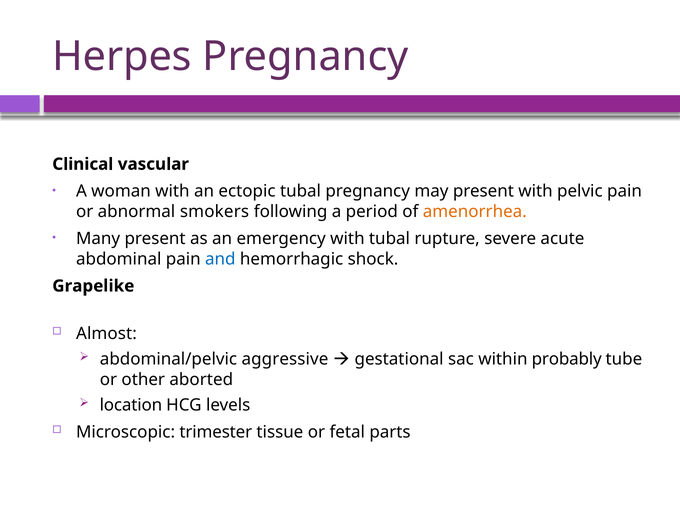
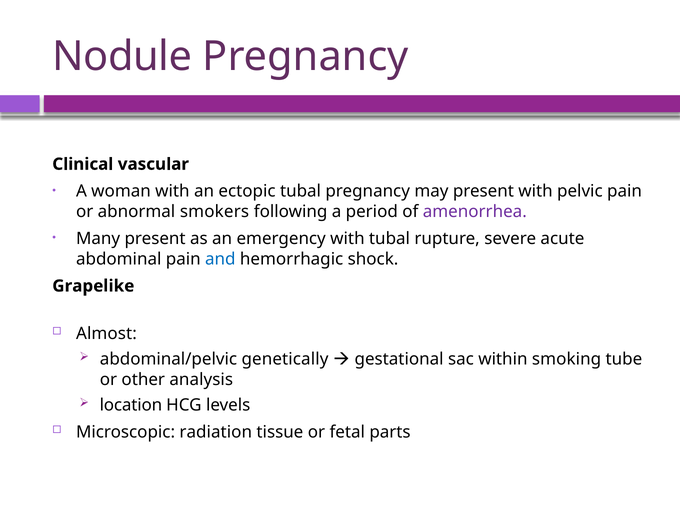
Herpes: Herpes -> Nodule
amenorrhea colour: orange -> purple
aggressive: aggressive -> genetically
probably: probably -> smoking
aborted: aborted -> analysis
trimester: trimester -> radiation
